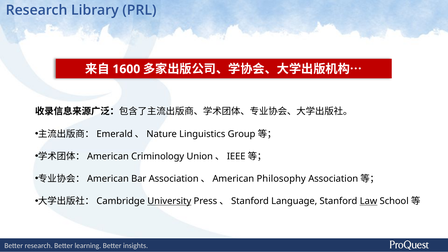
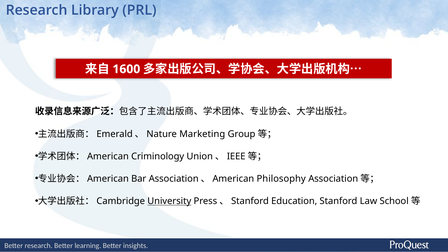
Linguistics: Linguistics -> Marketing
Language: Language -> Education
Law underline: present -> none
